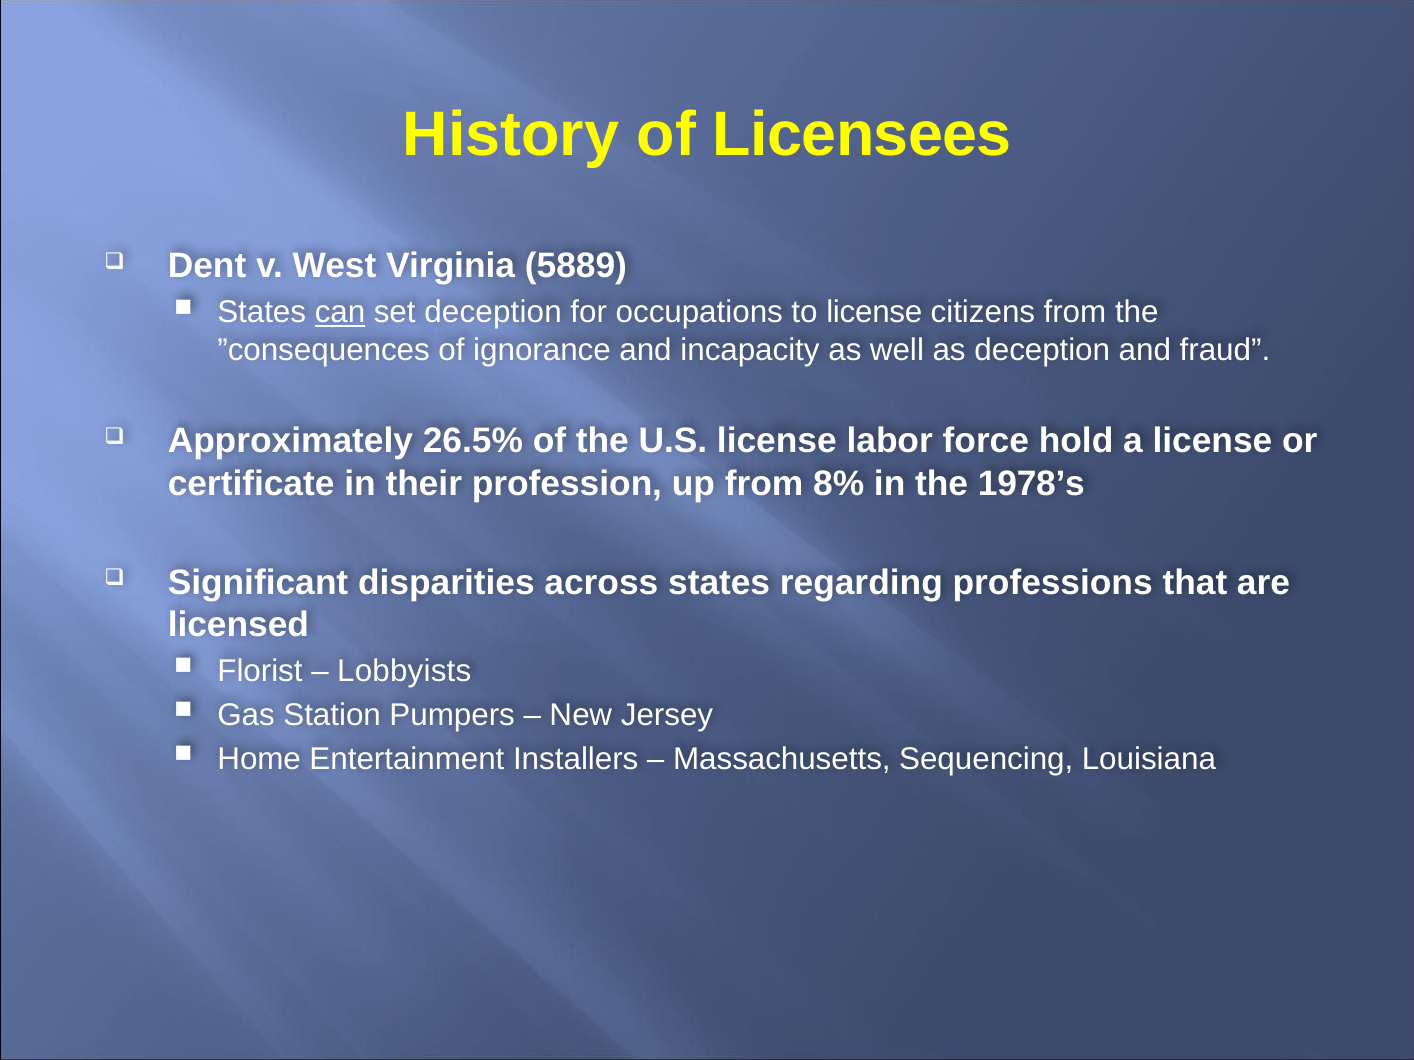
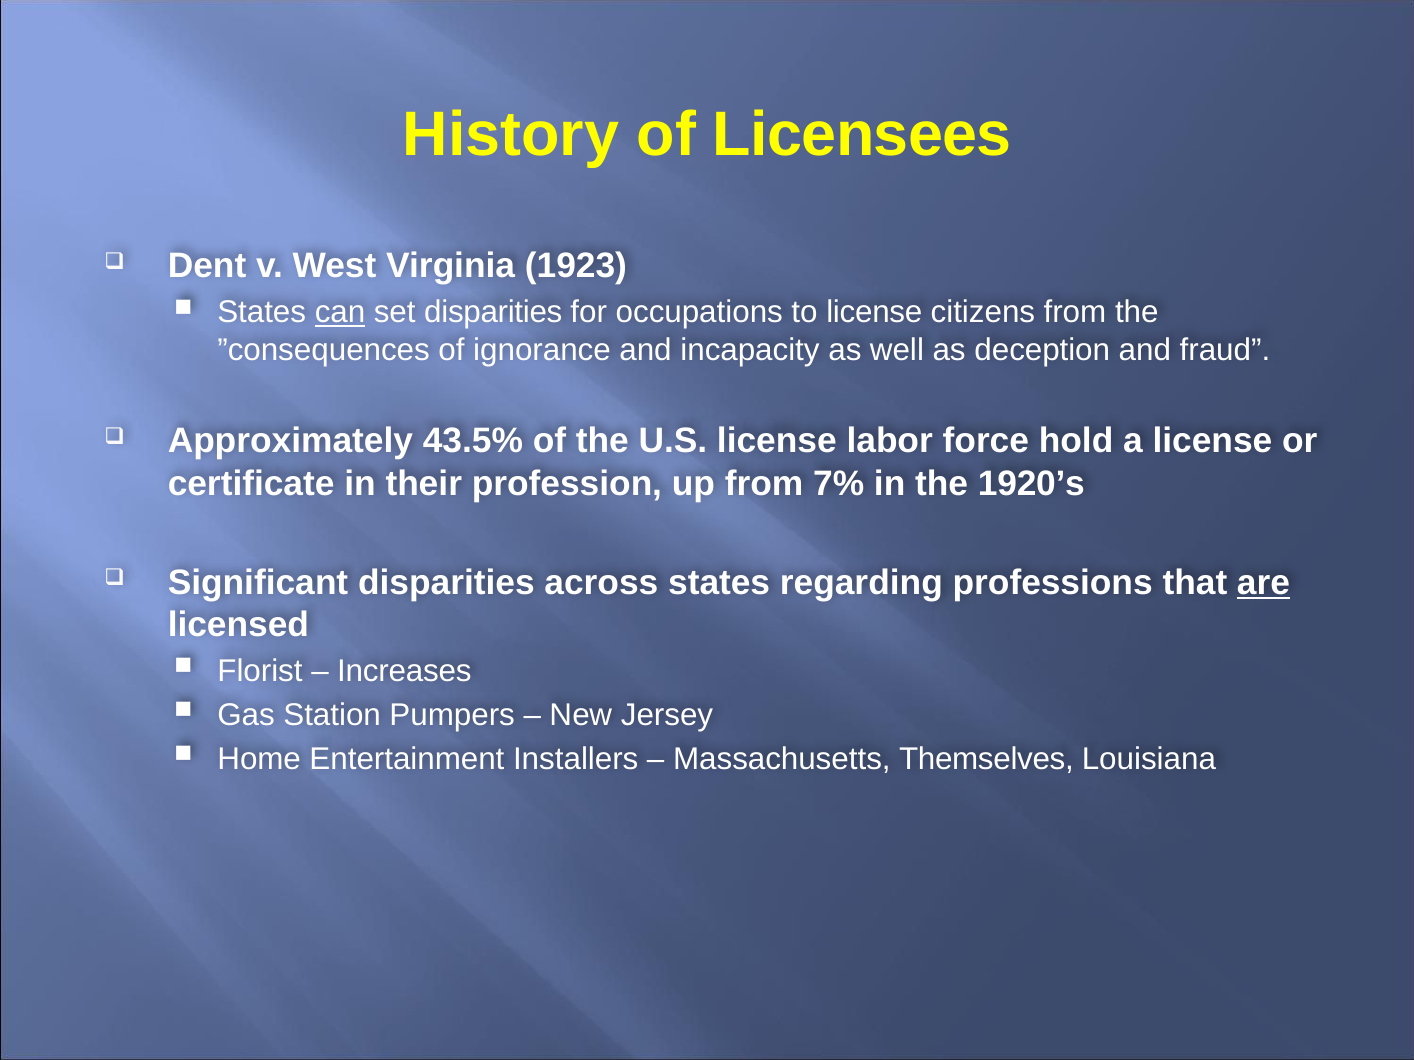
5889: 5889 -> 1923
set deception: deception -> disparities
26.5%: 26.5% -> 43.5%
8%: 8% -> 7%
1978’s: 1978’s -> 1920’s
are underline: none -> present
Lobbyists: Lobbyists -> Increases
Sequencing: Sequencing -> Themselves
